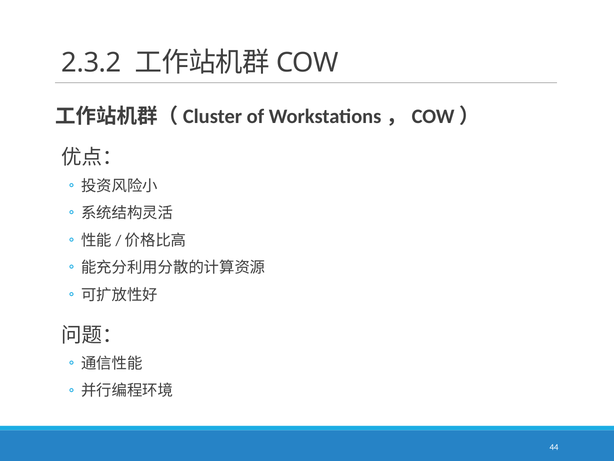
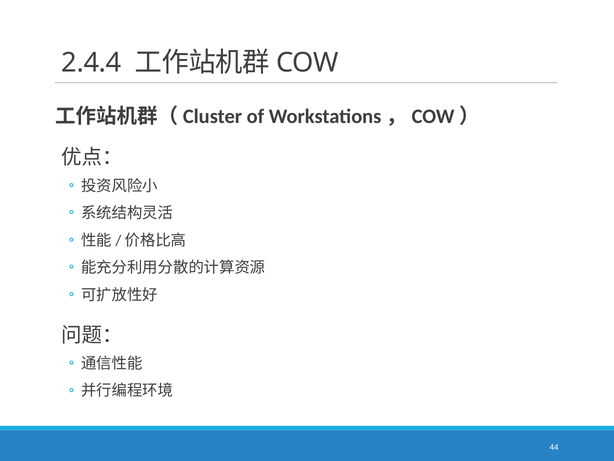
2.3.2: 2.3.2 -> 2.4.4
